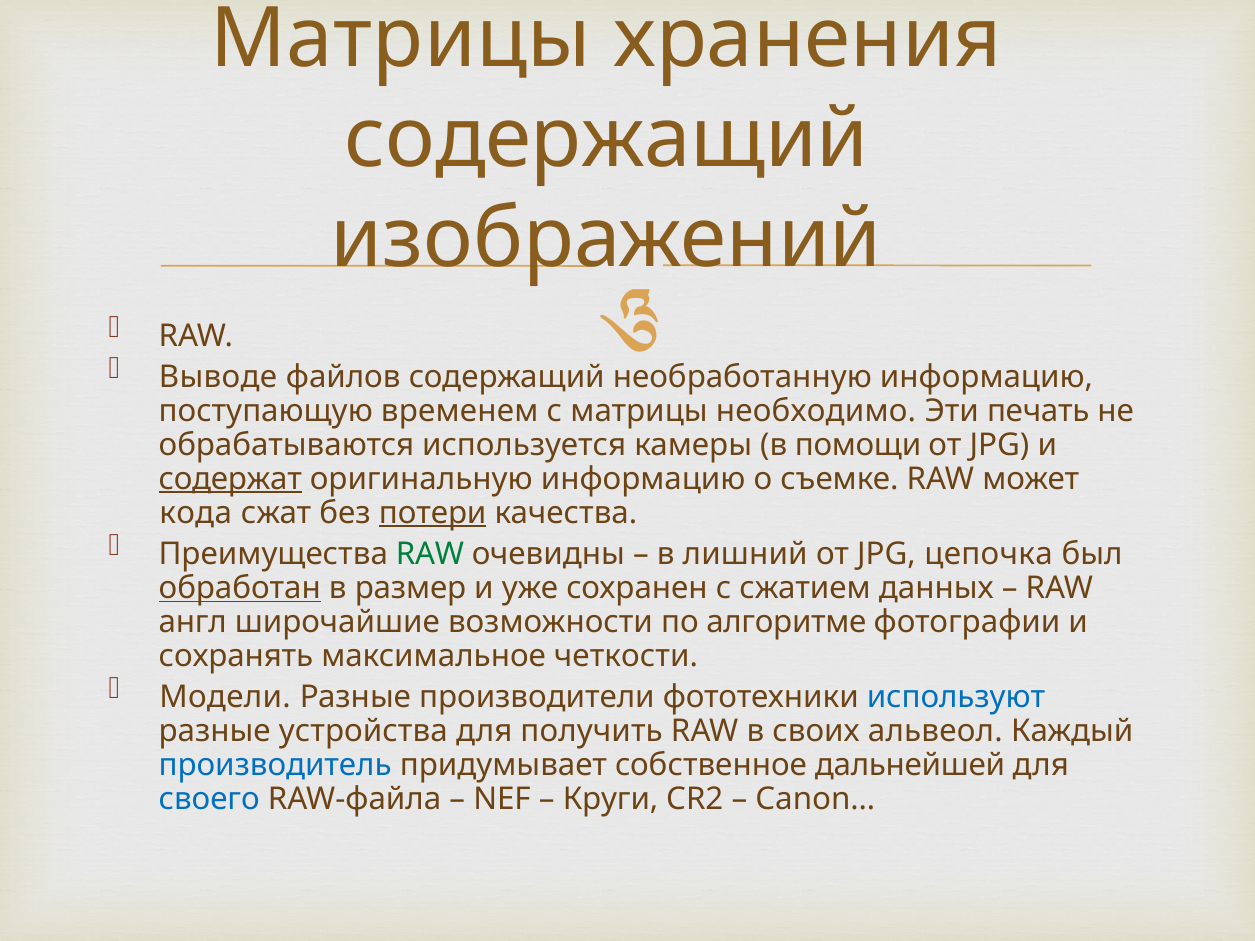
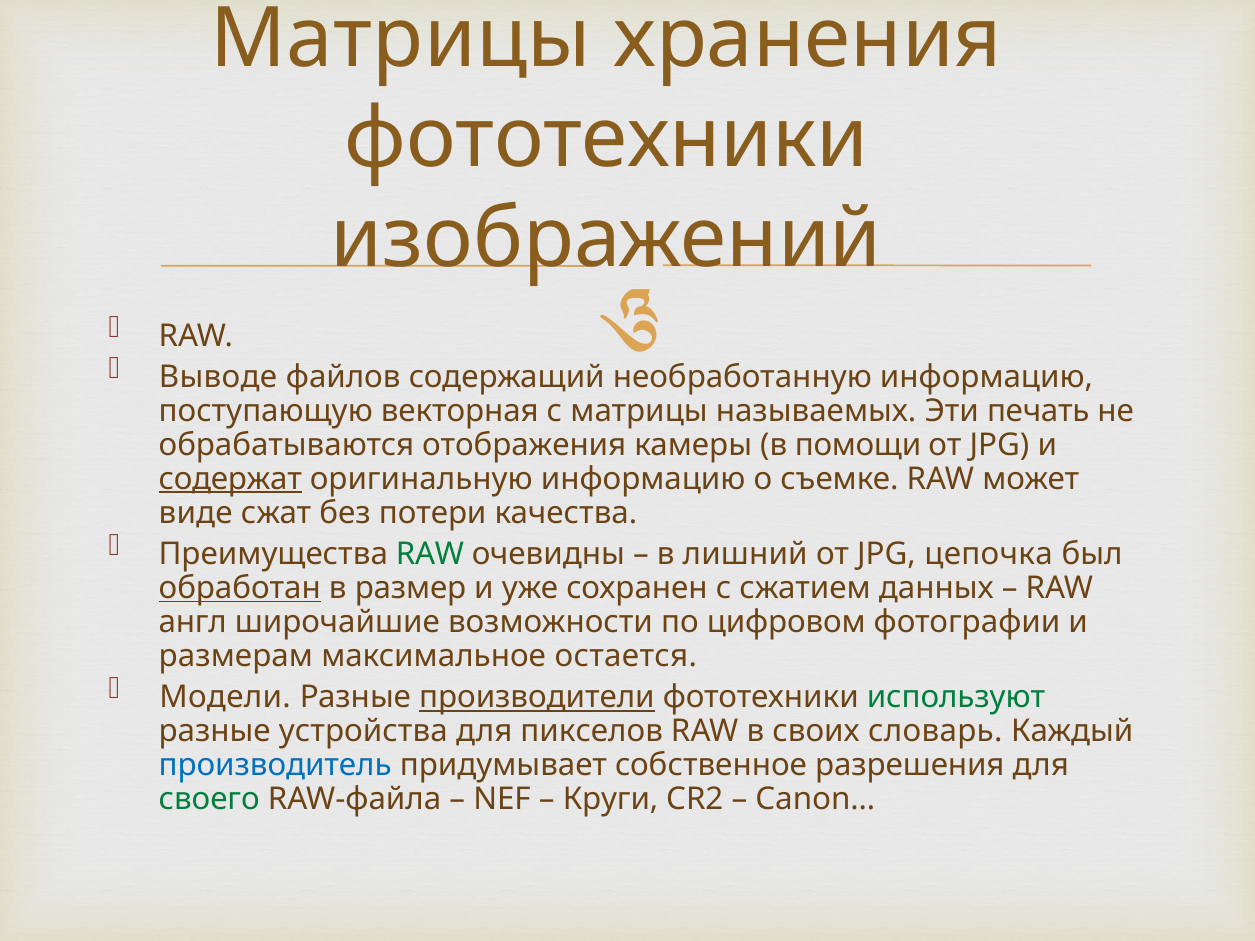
содержащий at (607, 139): содержащий -> фототехники
временем: временем -> векторная
необходимо: необходимо -> называемых
используется: используется -> отображения
кода: кода -> виде
потери underline: present -> none
алгоритме: алгоритме -> цифровом
сохранять: сохранять -> размерам
четкости: четкости -> остается
производители underline: none -> present
используют colour: blue -> green
получить: получить -> пикселов
альвеол: альвеол -> словарь
дальнейшей: дальнейшей -> разрешения
своего colour: blue -> green
